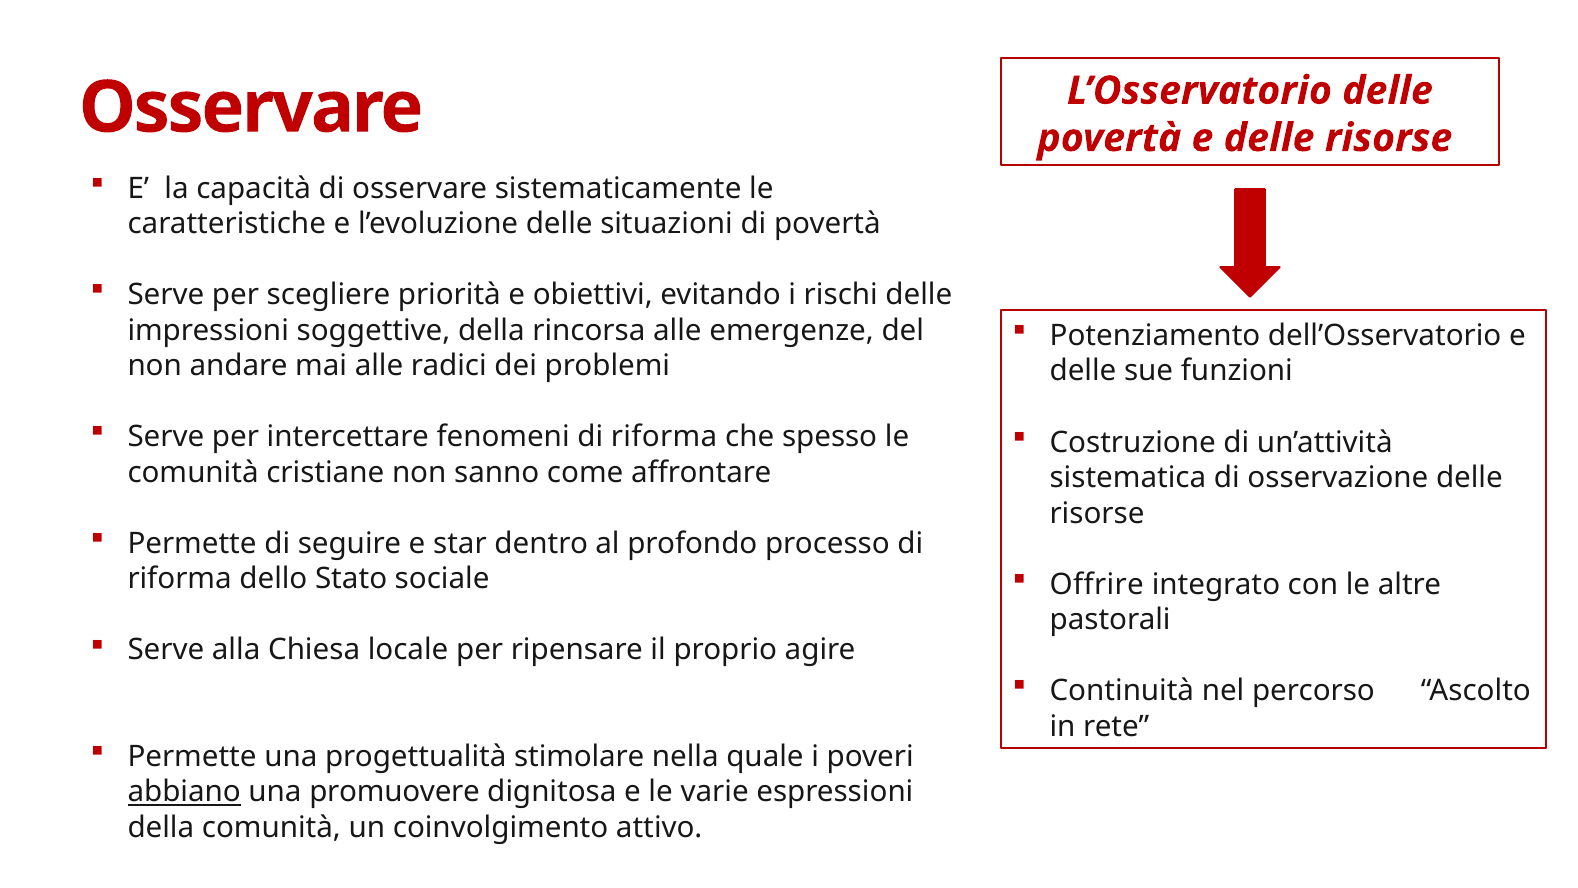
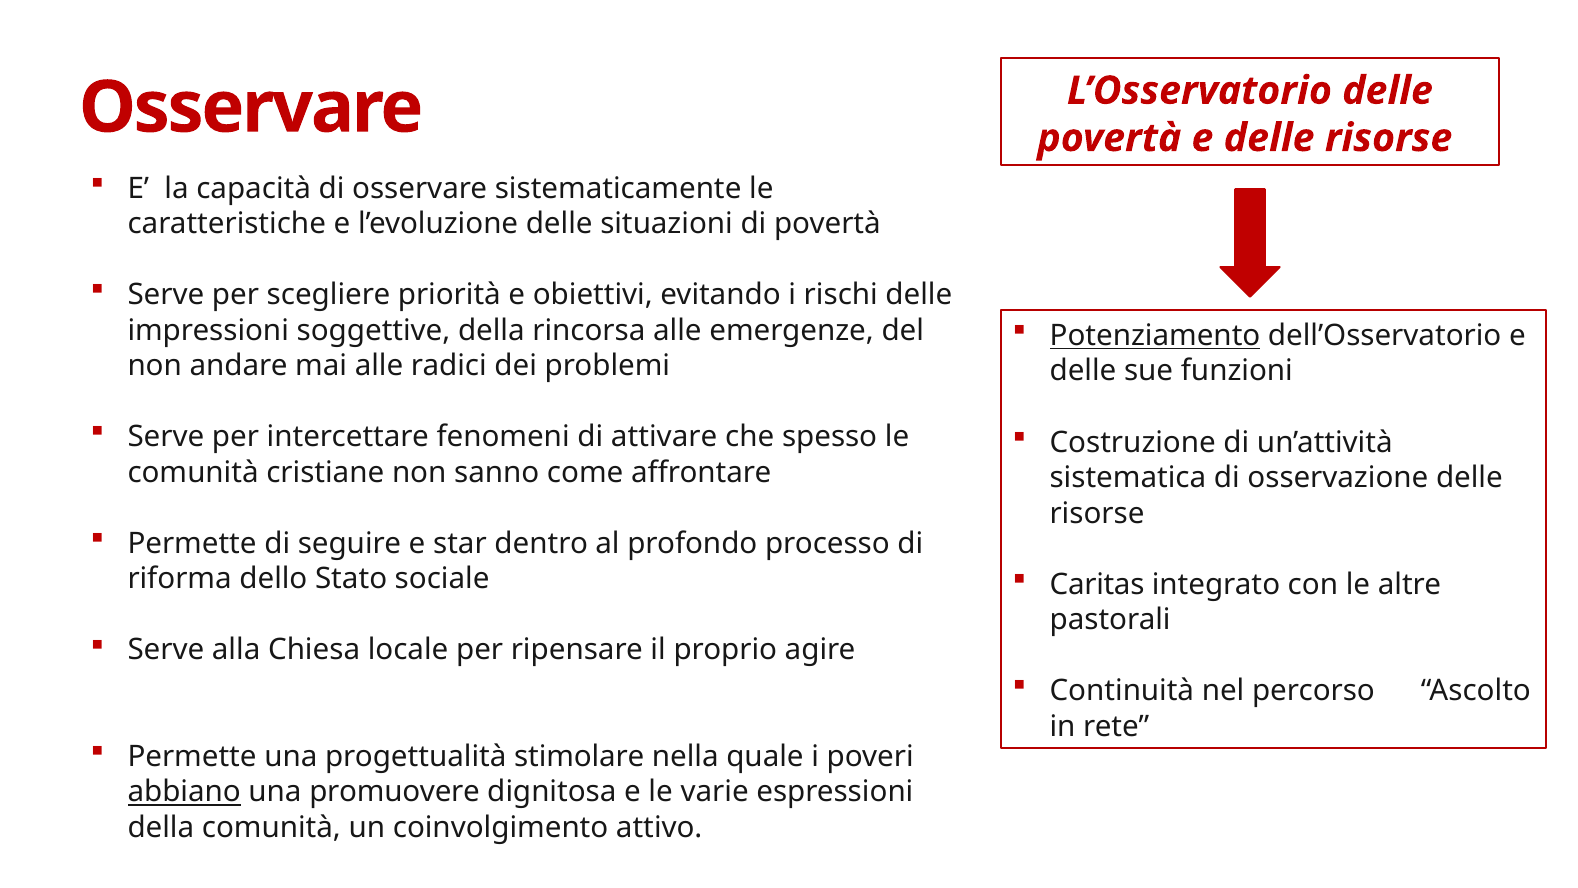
Potenziamento underline: none -> present
fenomeni di riforma: riforma -> attivare
Offrire: Offrire -> Caritas
